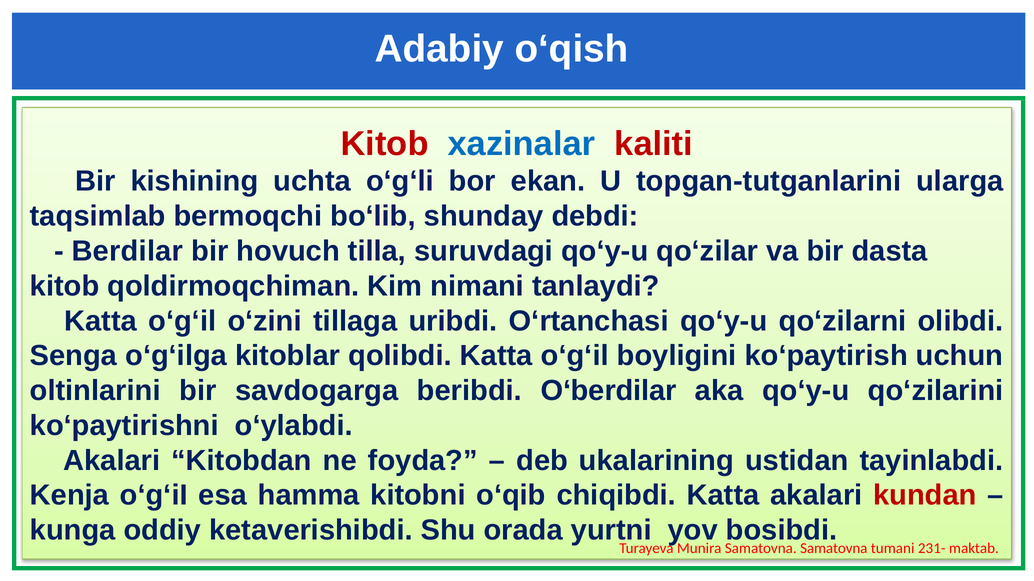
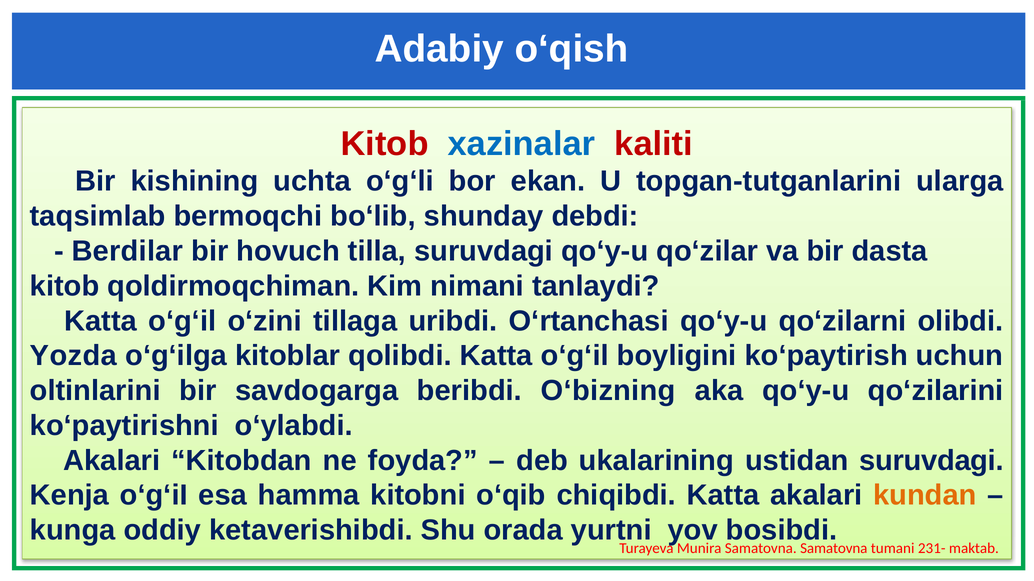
Senga: Senga -> Yozda
O‘berdilar: O‘berdilar -> O‘bizning
ustidan tayinlabdi: tayinlabdi -> suruvdagi
kundan colour: red -> orange
